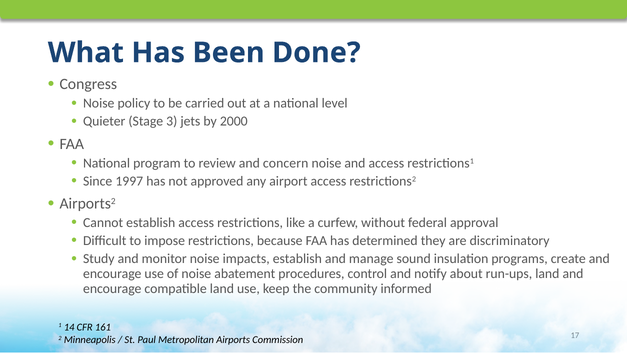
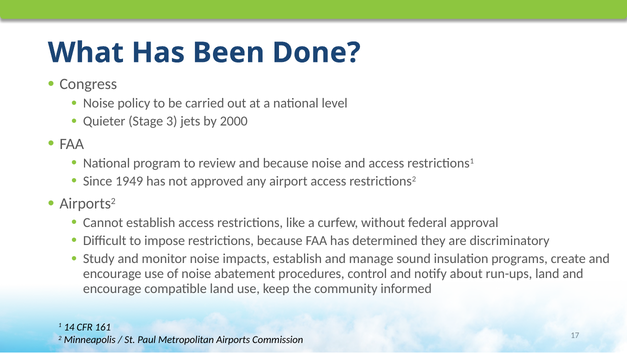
and concern: concern -> because
1997: 1997 -> 1949
